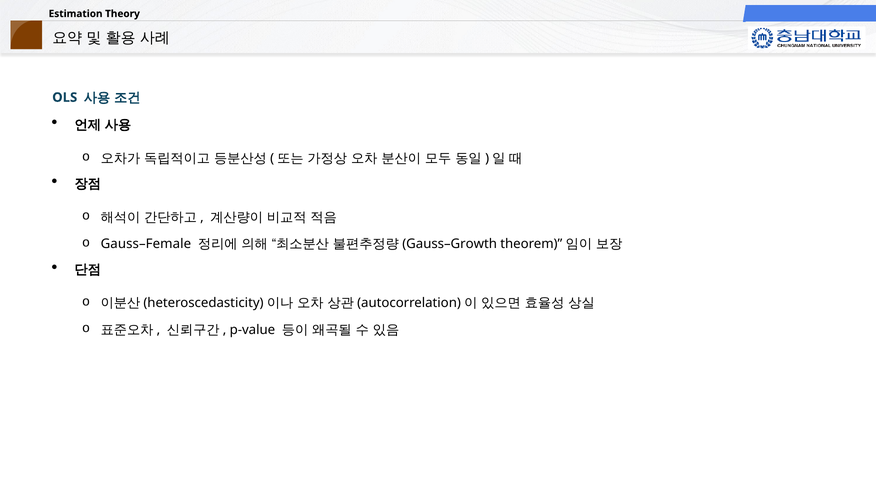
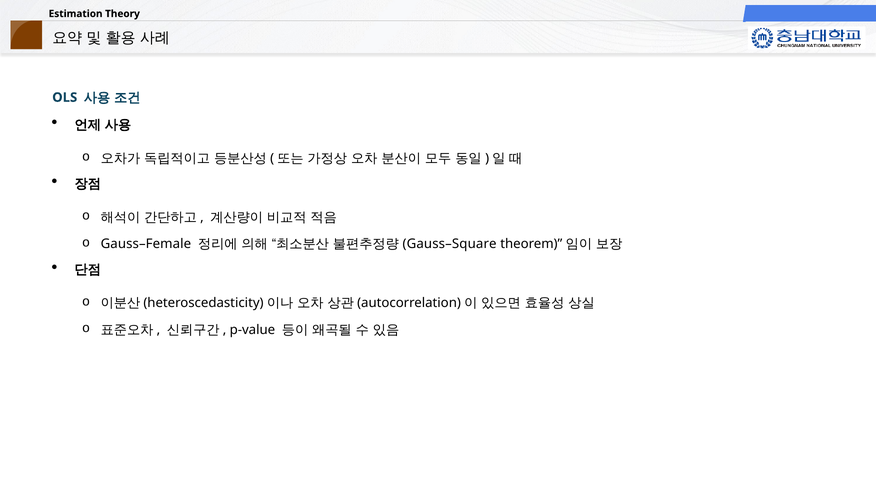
Gauss–Growth: Gauss–Growth -> Gauss–Square
